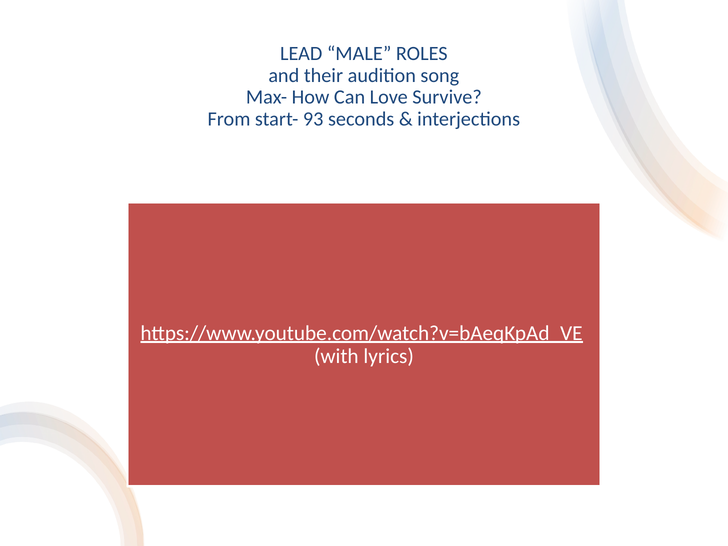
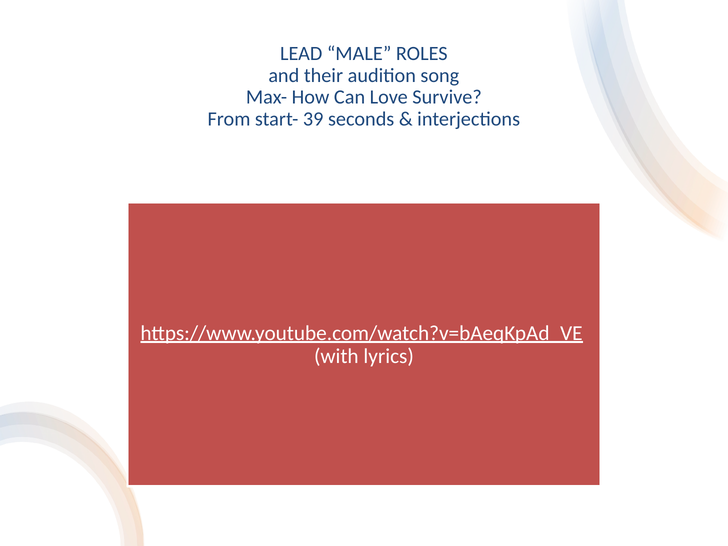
93: 93 -> 39
